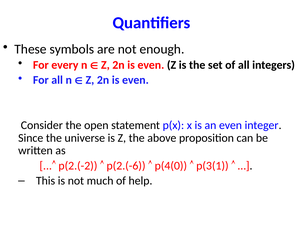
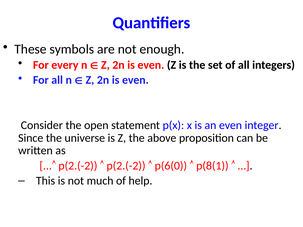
p(2.(-6 at (126, 166): p(2.(-6 -> p(2.(-2
p(4(0: p(4(0 -> p(6(0
p(3(1: p(3(1 -> p(8(1
